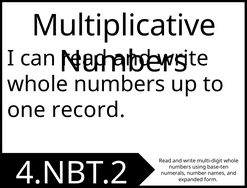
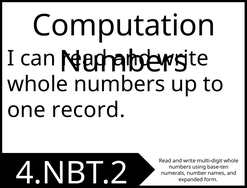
Multiplicative: Multiplicative -> Computation
